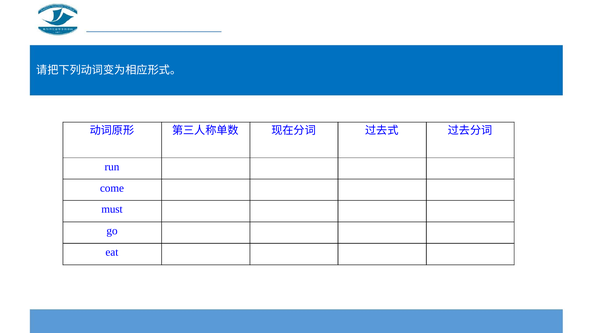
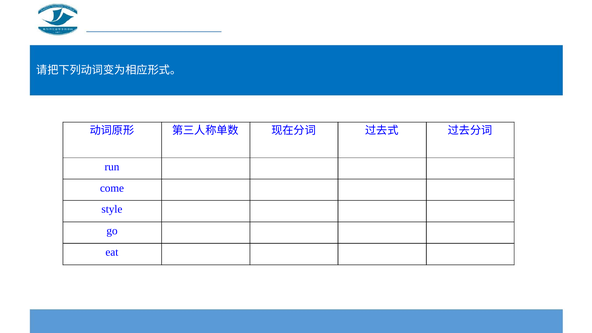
must: must -> style
